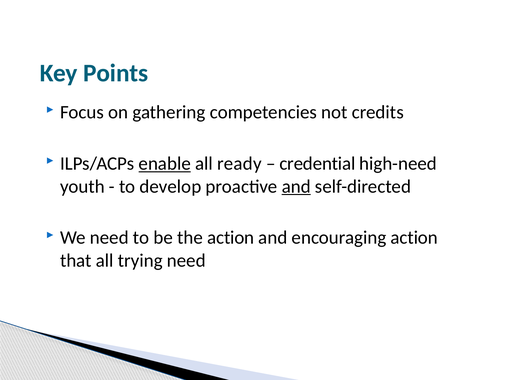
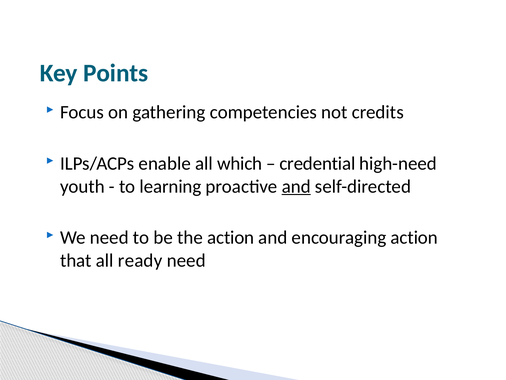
enable underline: present -> none
ready: ready -> which
develop: develop -> learning
trying: trying -> ready
